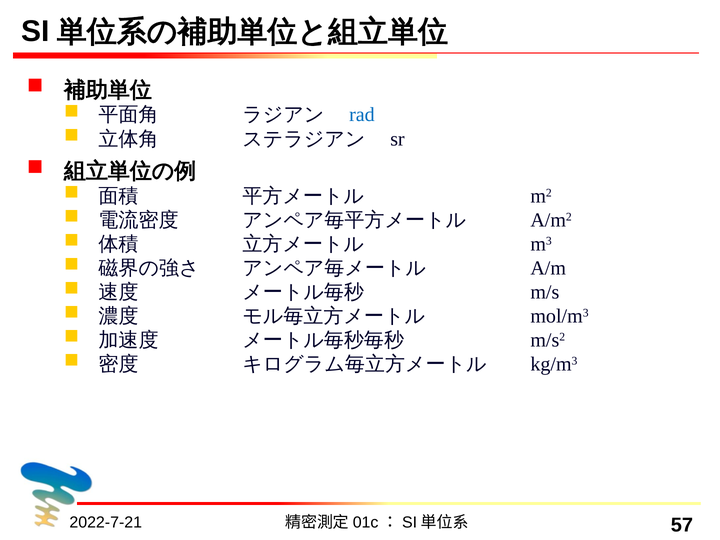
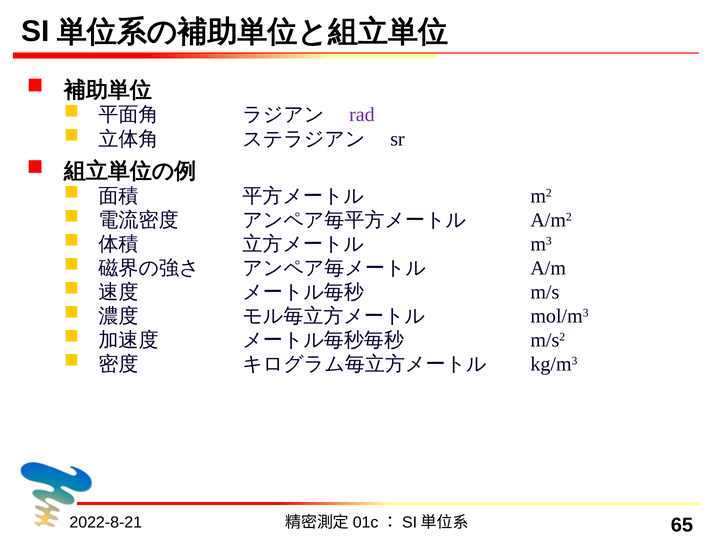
rad colour: blue -> purple
2022-7-21: 2022-7-21 -> 2022-8-21
57: 57 -> 65
